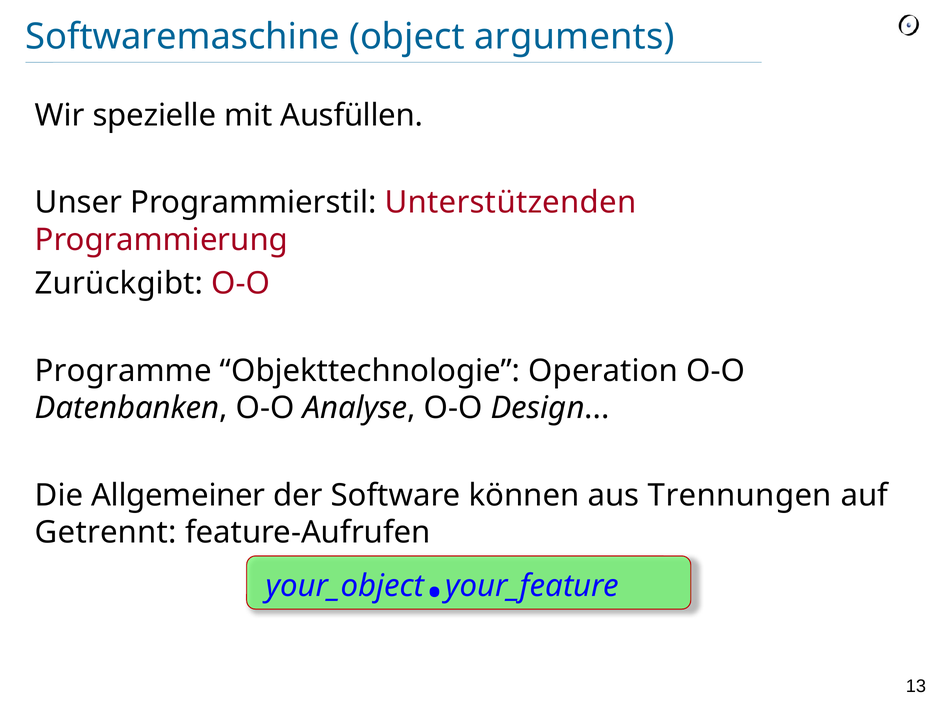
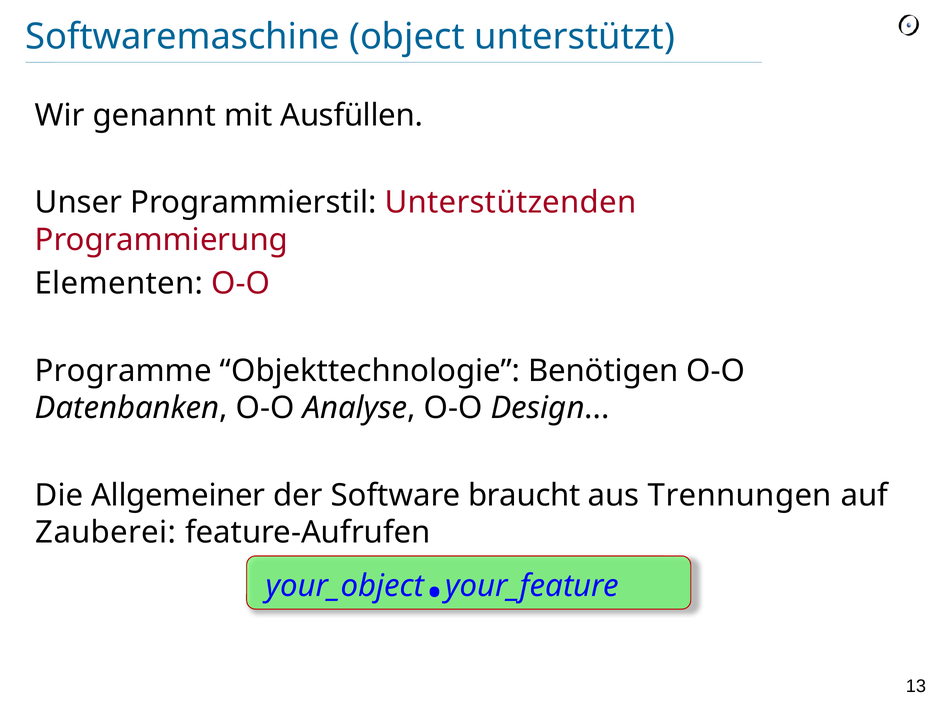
arguments: arguments -> unterstützt
spezielle: spezielle -> genannt
Zurückgibt: Zurückgibt -> Elementen
Operation: Operation -> Benötigen
können: können -> braucht
Getrennt: Getrennt -> Zauberei
